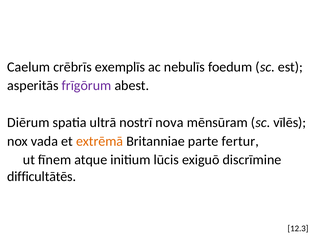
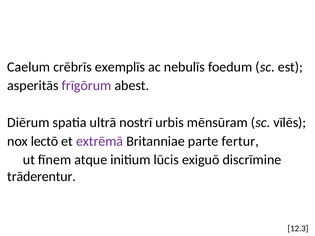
nova: nova -> urbis
vada: vada -> lectō
extrēmā colour: orange -> purple
difficultātēs: difficultātēs -> trāderentur
